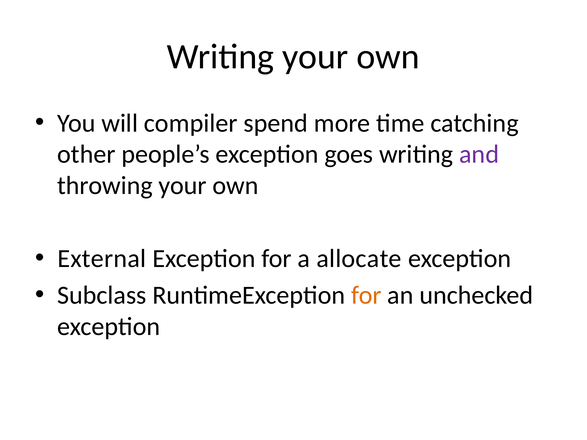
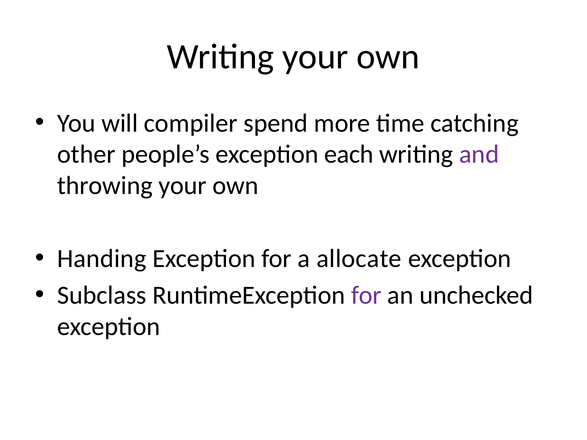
goes: goes -> each
External: External -> Handing
for at (366, 295) colour: orange -> purple
